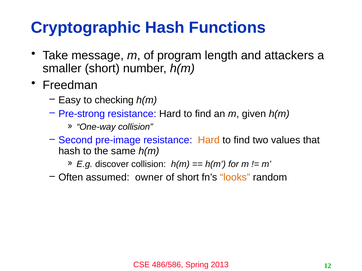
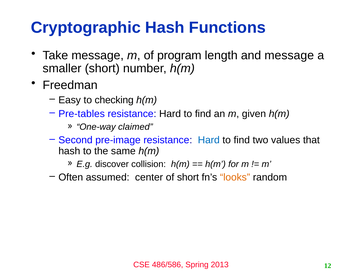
and attackers: attackers -> message
Pre-strong: Pre-strong -> Pre-tables
One-way collision: collision -> claimed
Hard at (209, 140) colour: orange -> blue
owner: owner -> center
